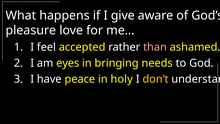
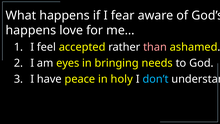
give: give -> fear
pleasure at (31, 30): pleasure -> happens
don’t colour: yellow -> light blue
